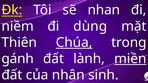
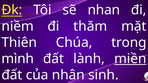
dùng: dùng -> thăm
Chúa underline: present -> none
gánh: gánh -> mình
